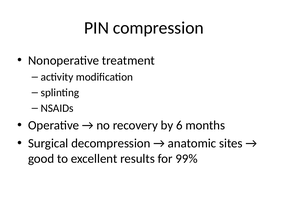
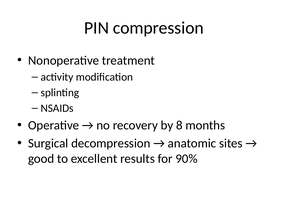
6: 6 -> 8
99%: 99% -> 90%
